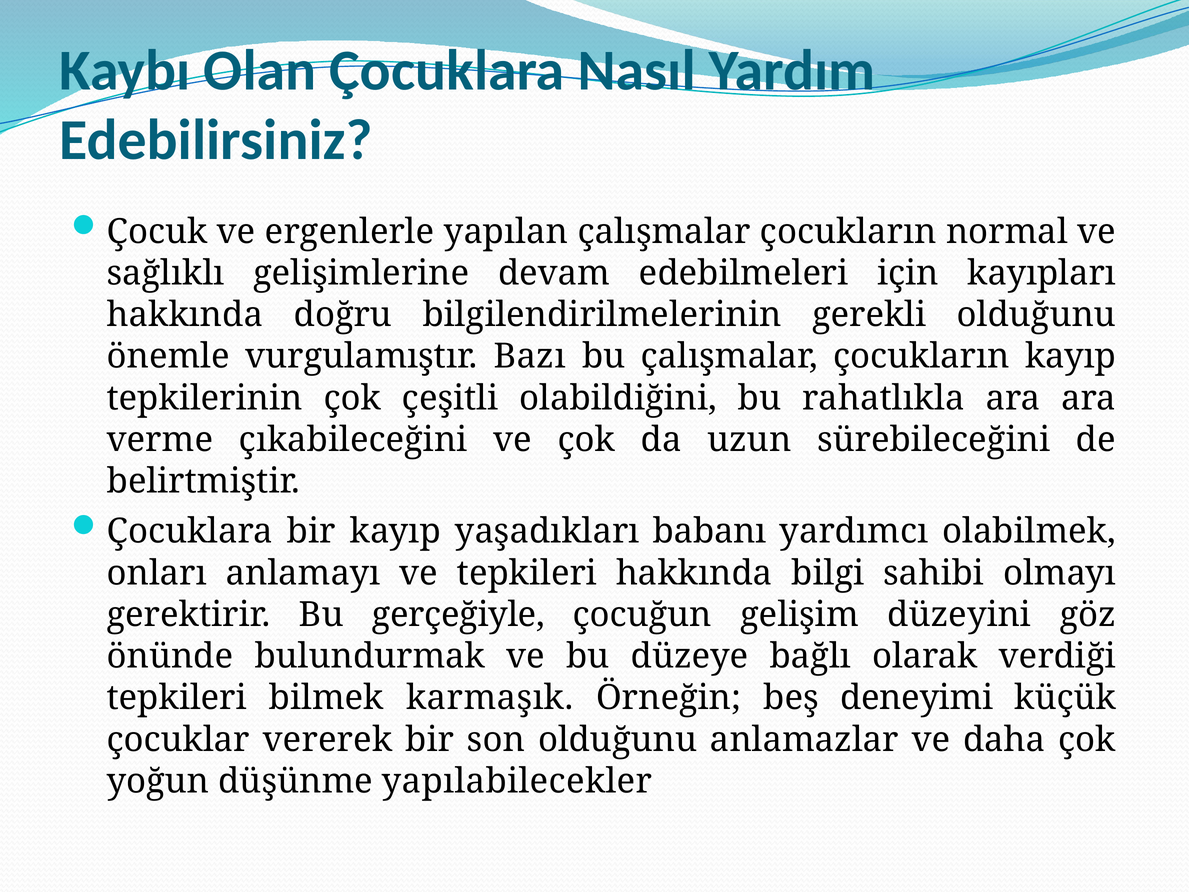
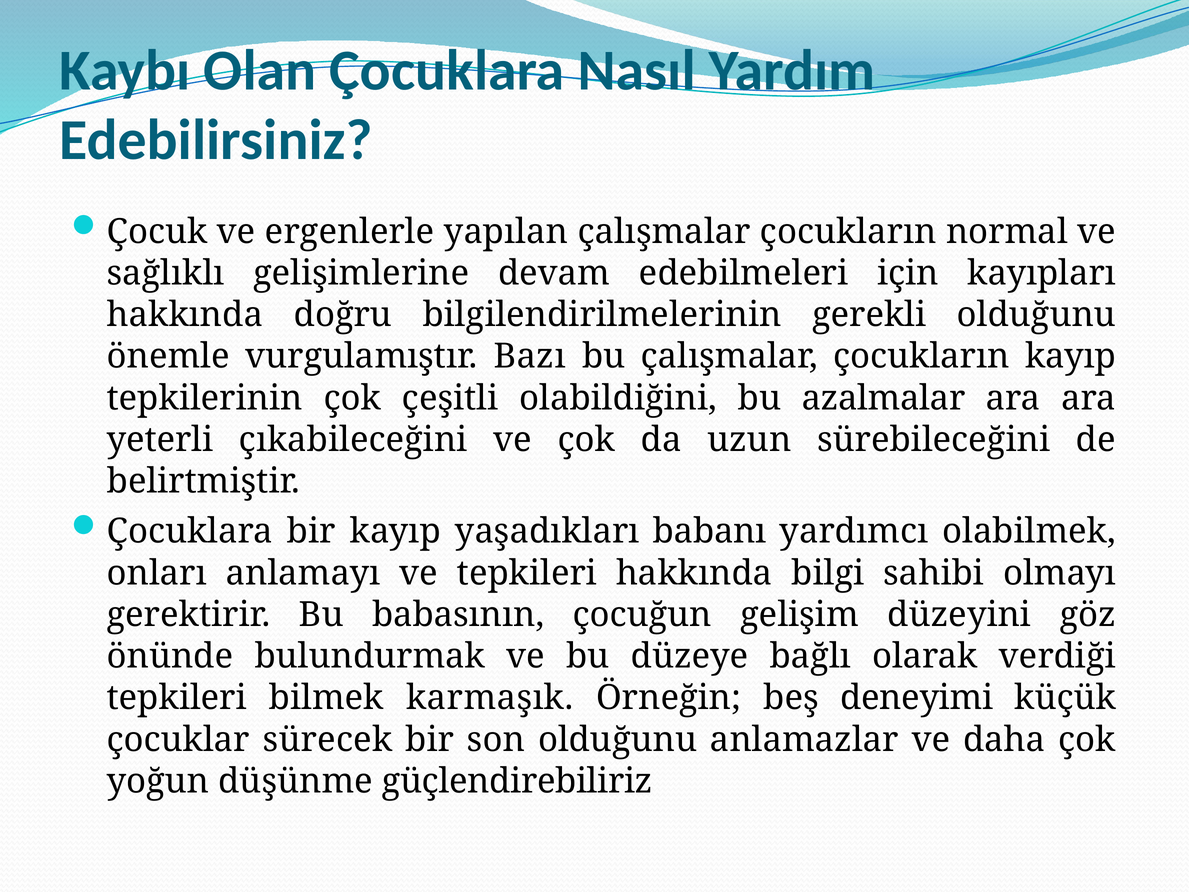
rahatlıkla: rahatlıkla -> azalmalar
verme: verme -> yeterli
gerçeğiyle: gerçeğiyle -> babasının
vererek: vererek -> sürecek
yapılabilecekler: yapılabilecekler -> güçlendirebiliriz
